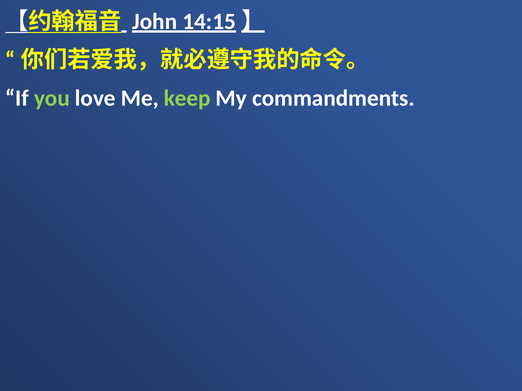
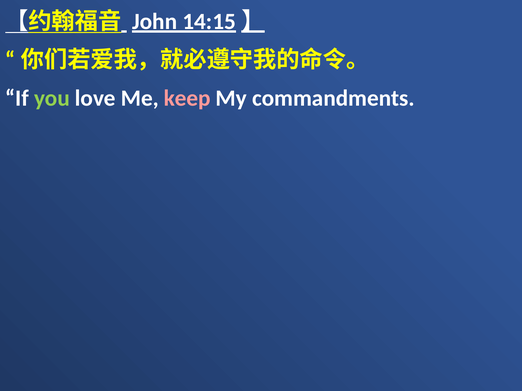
keep colour: light green -> pink
